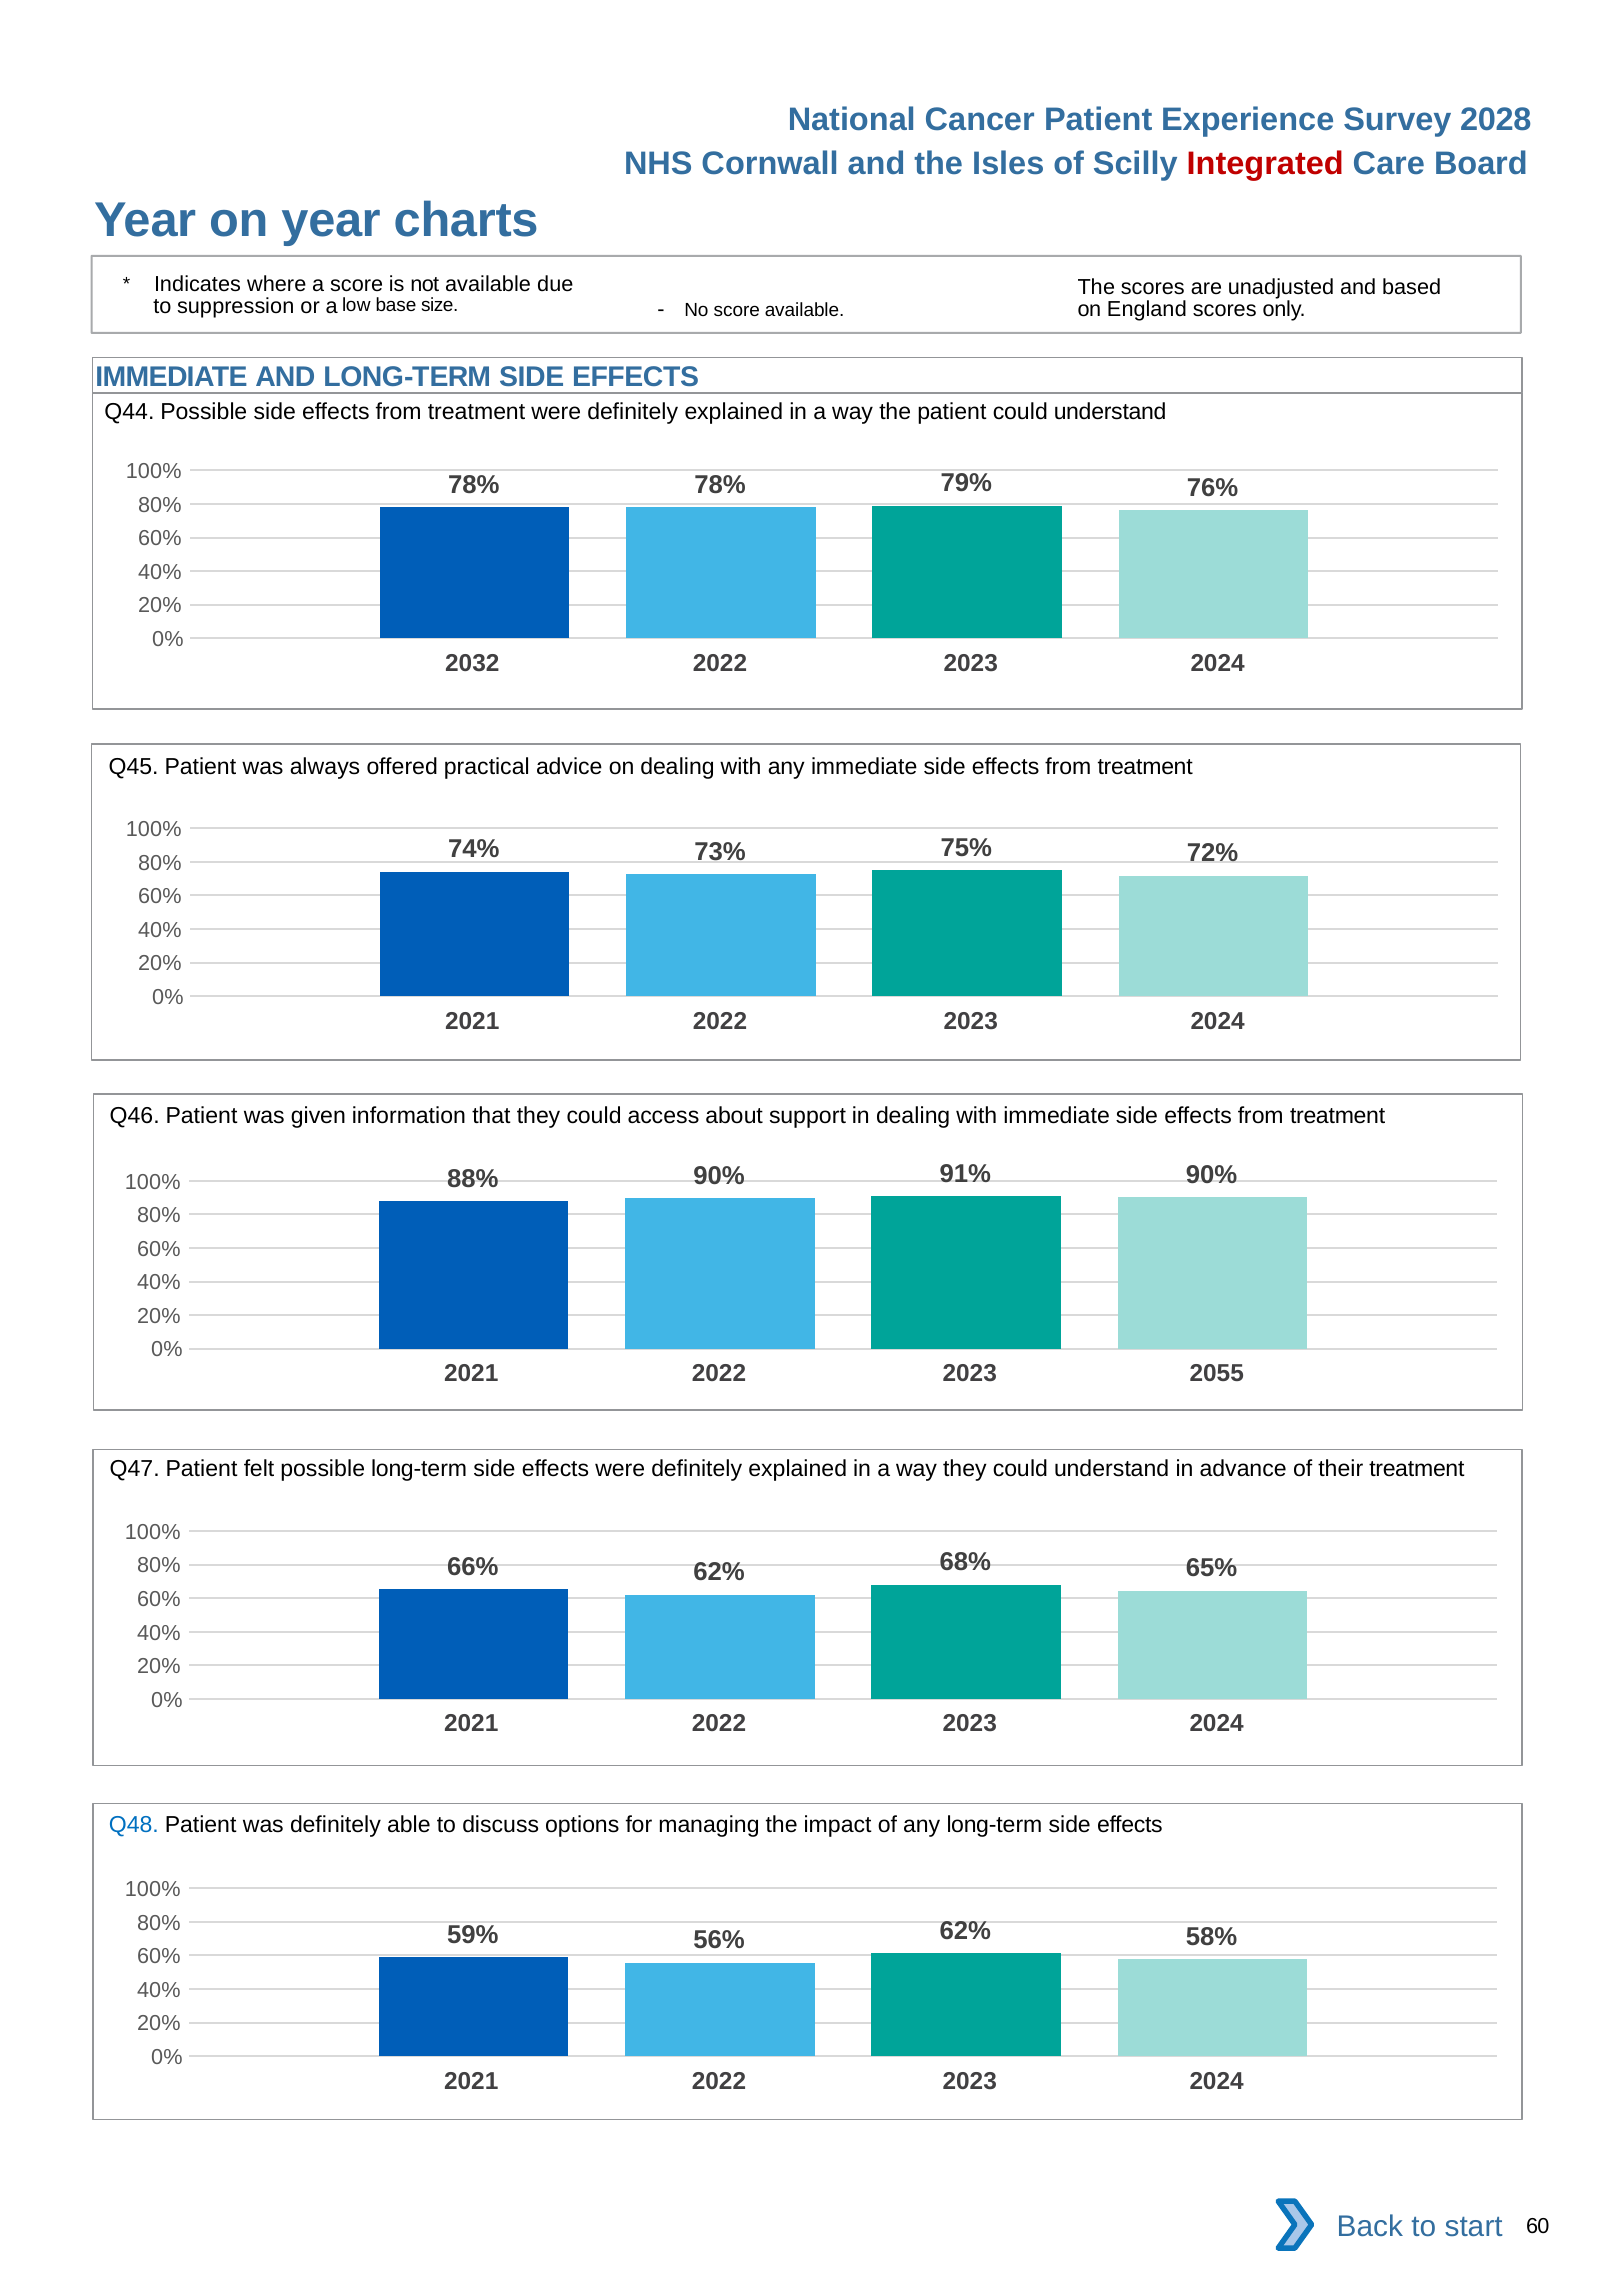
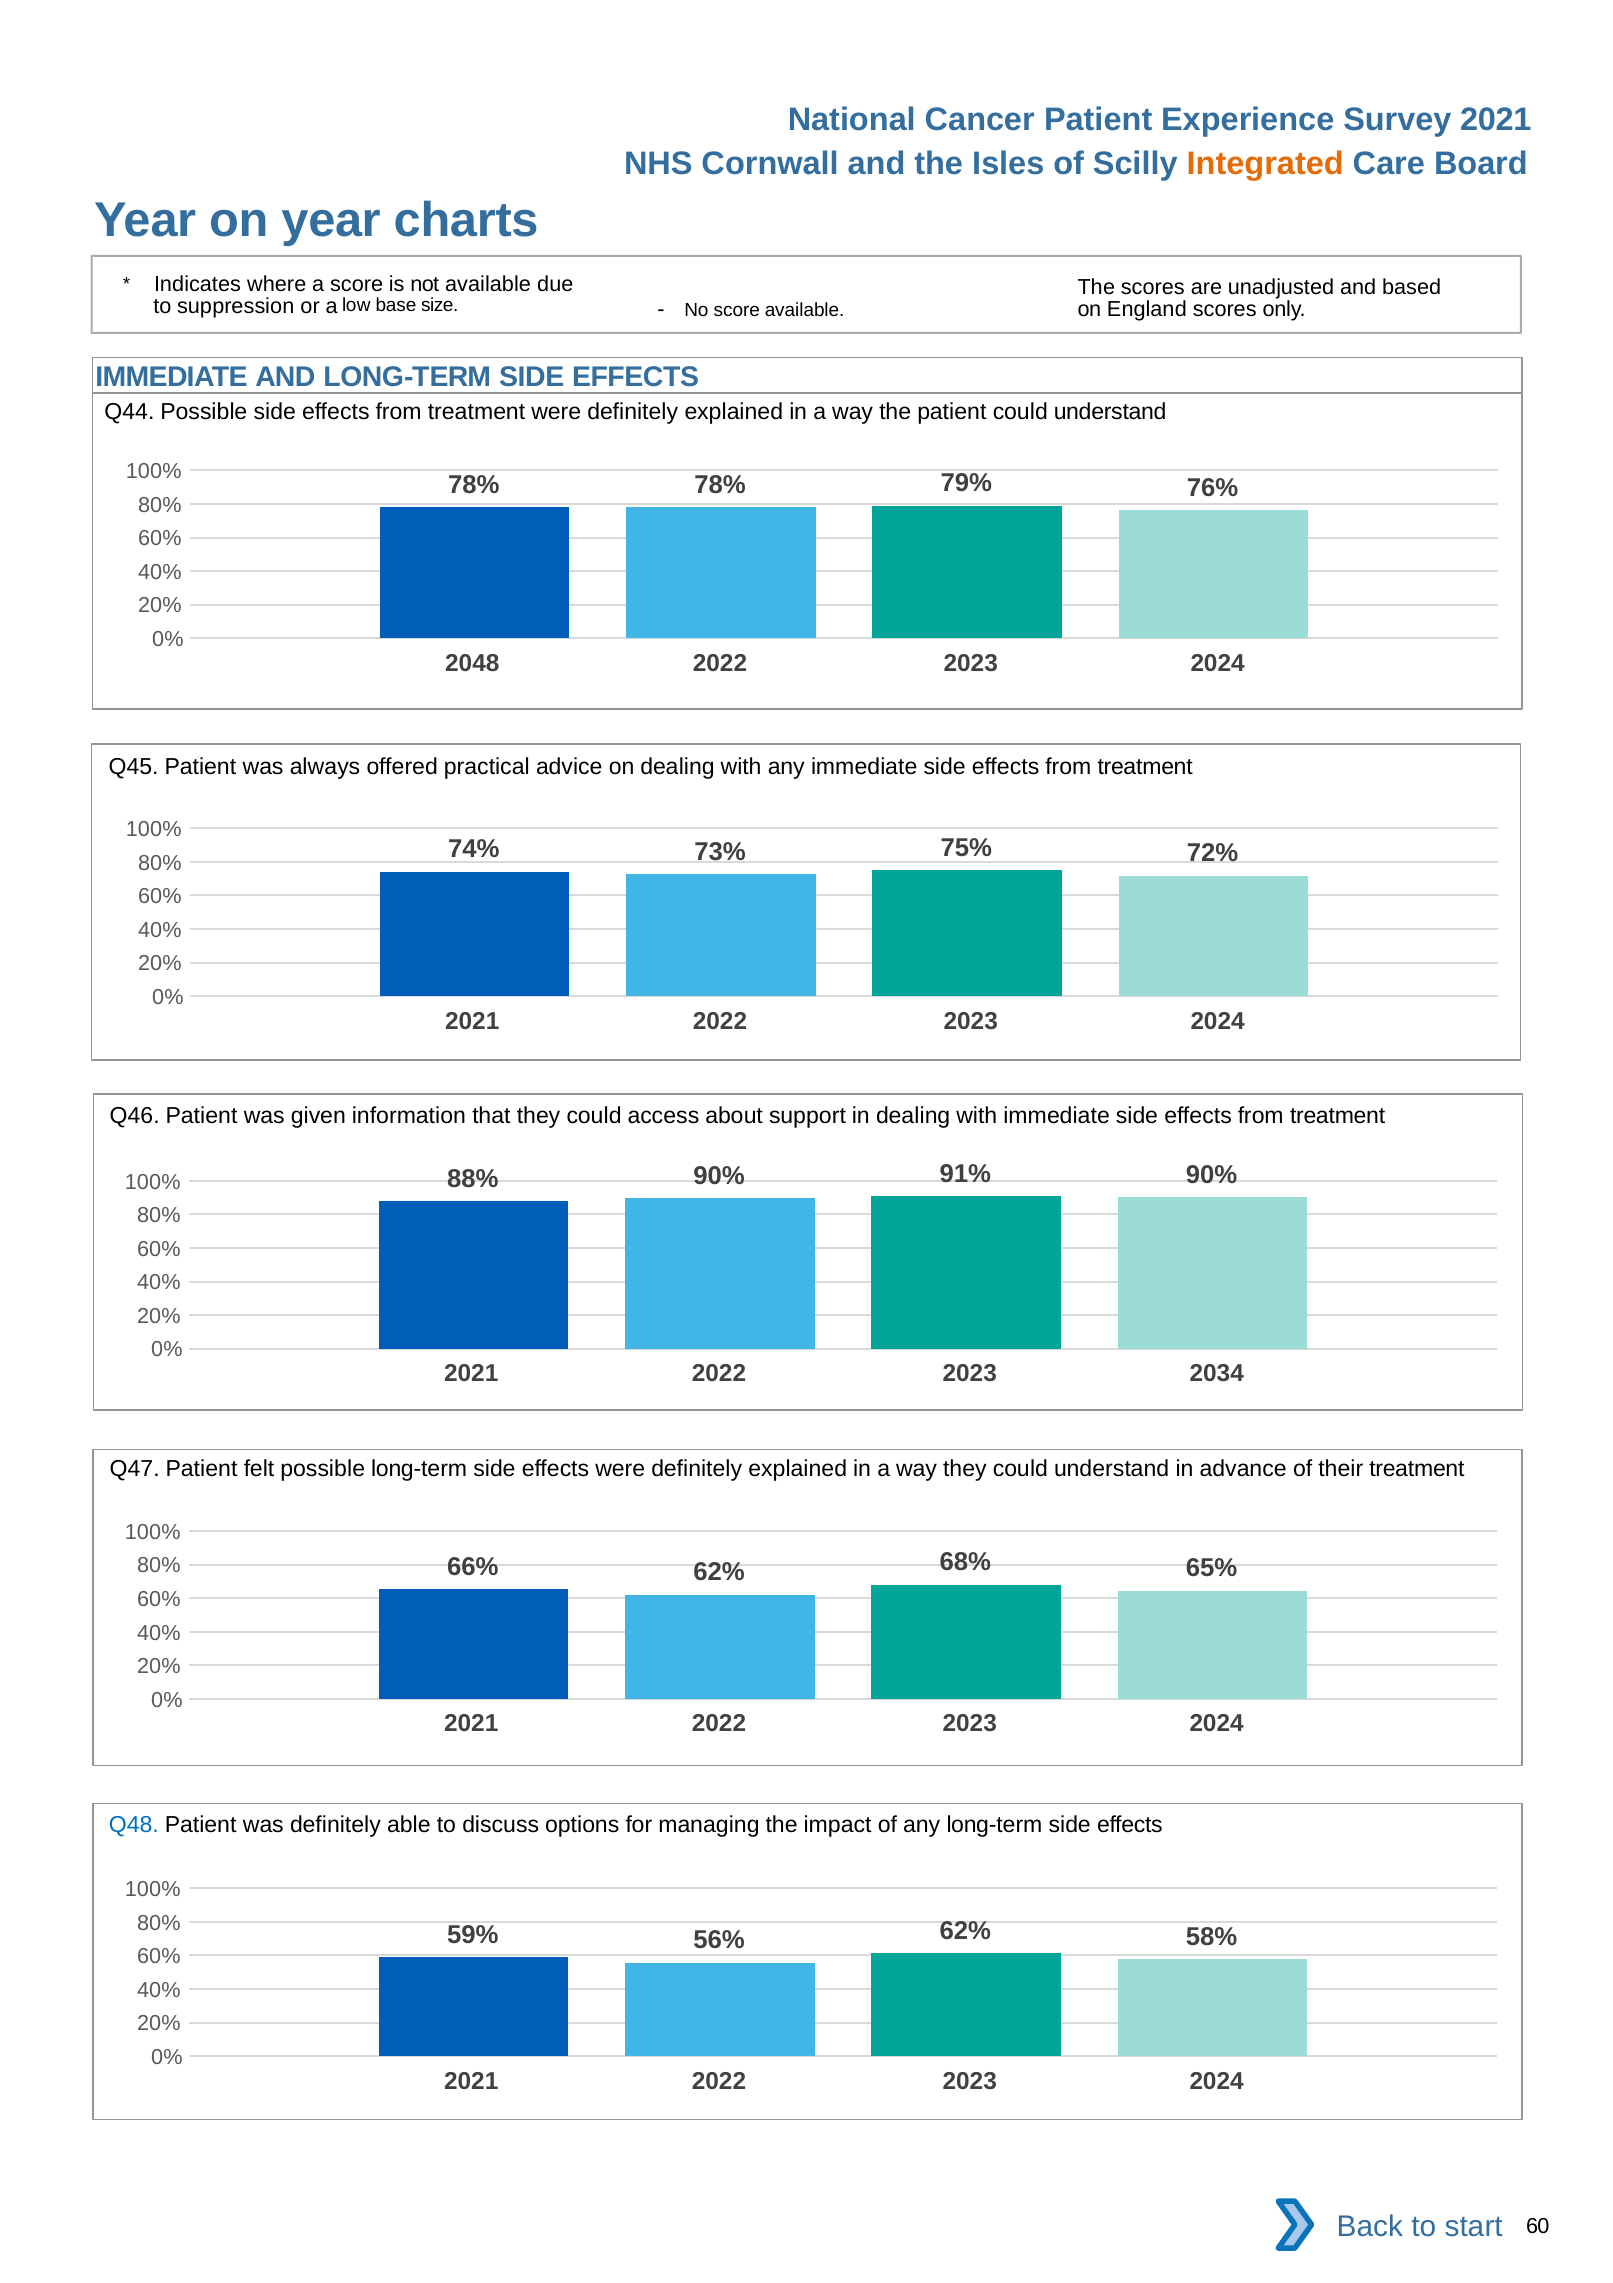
Survey 2028: 2028 -> 2021
Integrated colour: red -> orange
2032: 2032 -> 2048
2055: 2055 -> 2034
